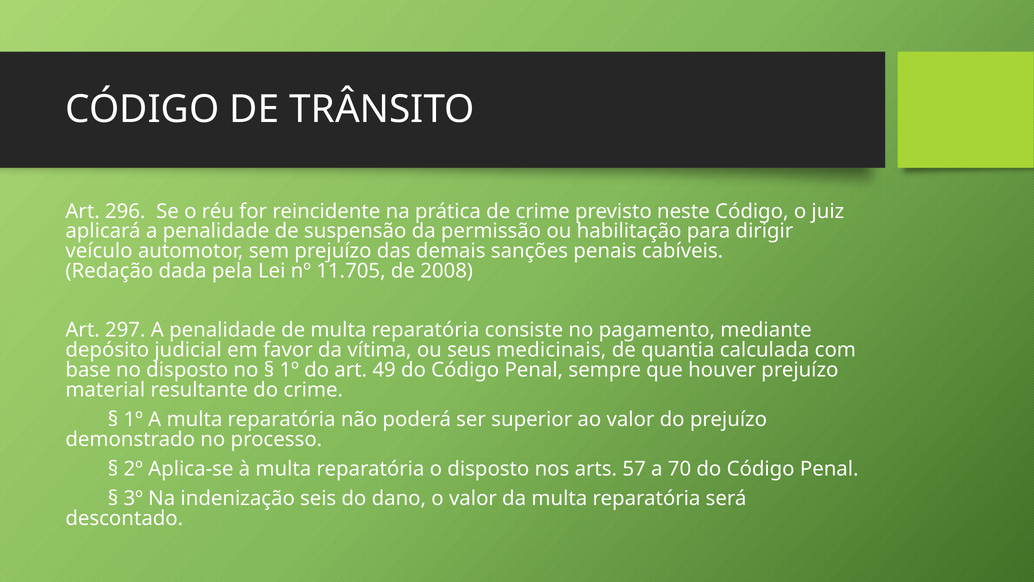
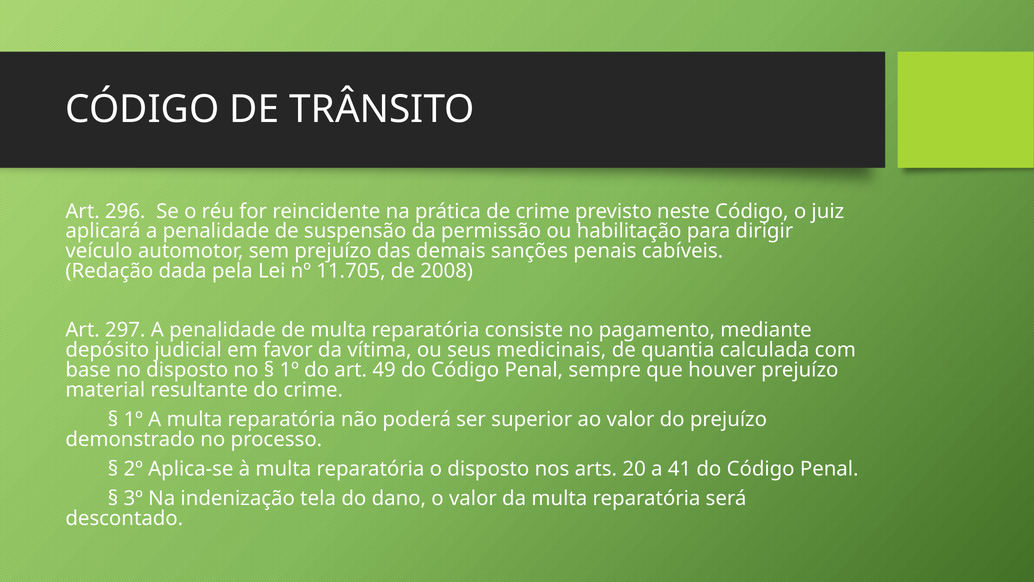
57: 57 -> 20
70: 70 -> 41
seis: seis -> tela
